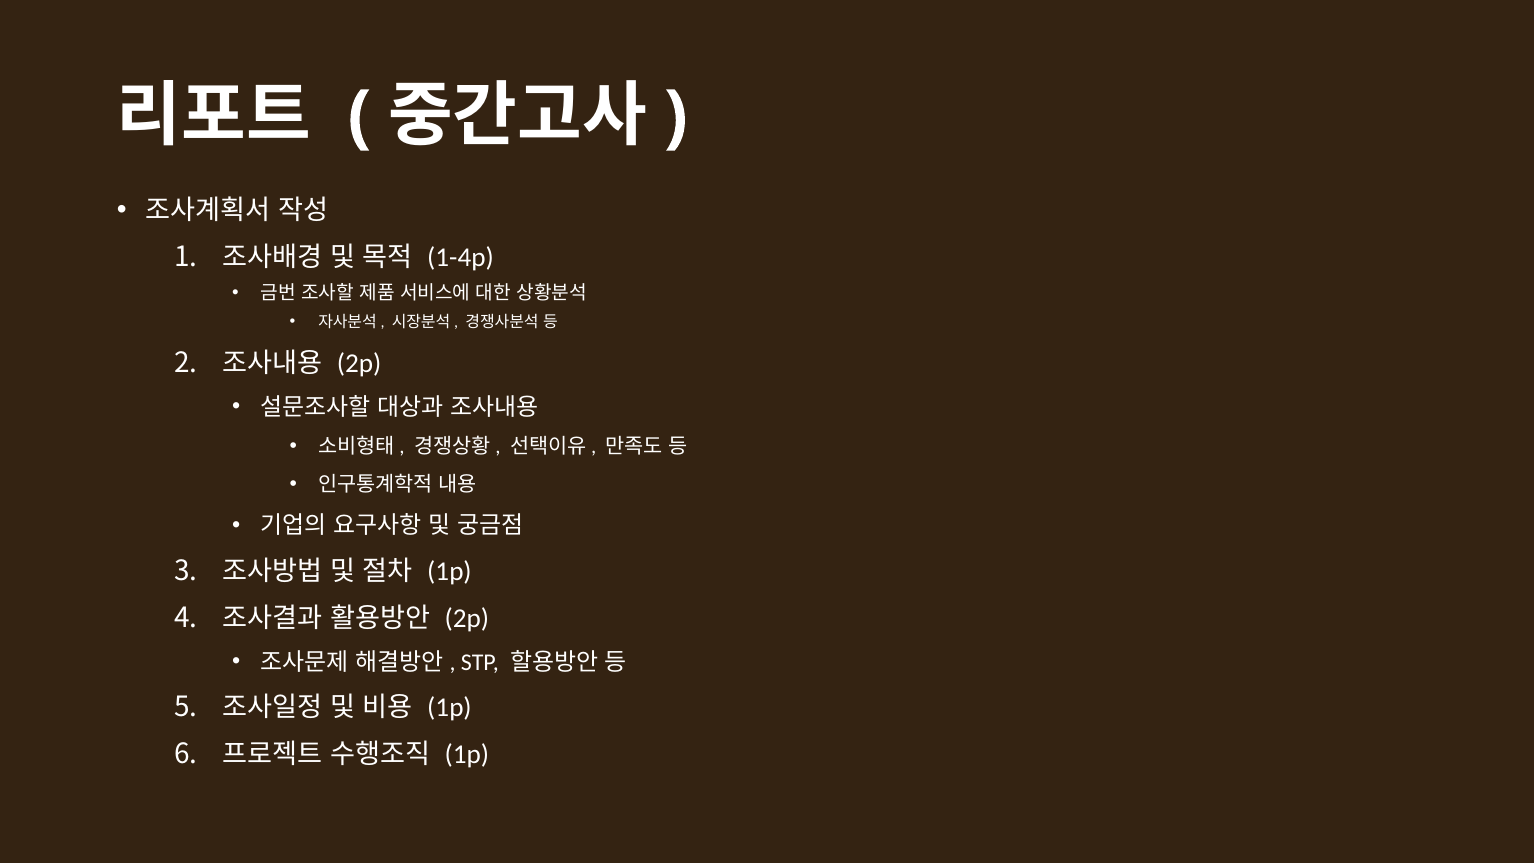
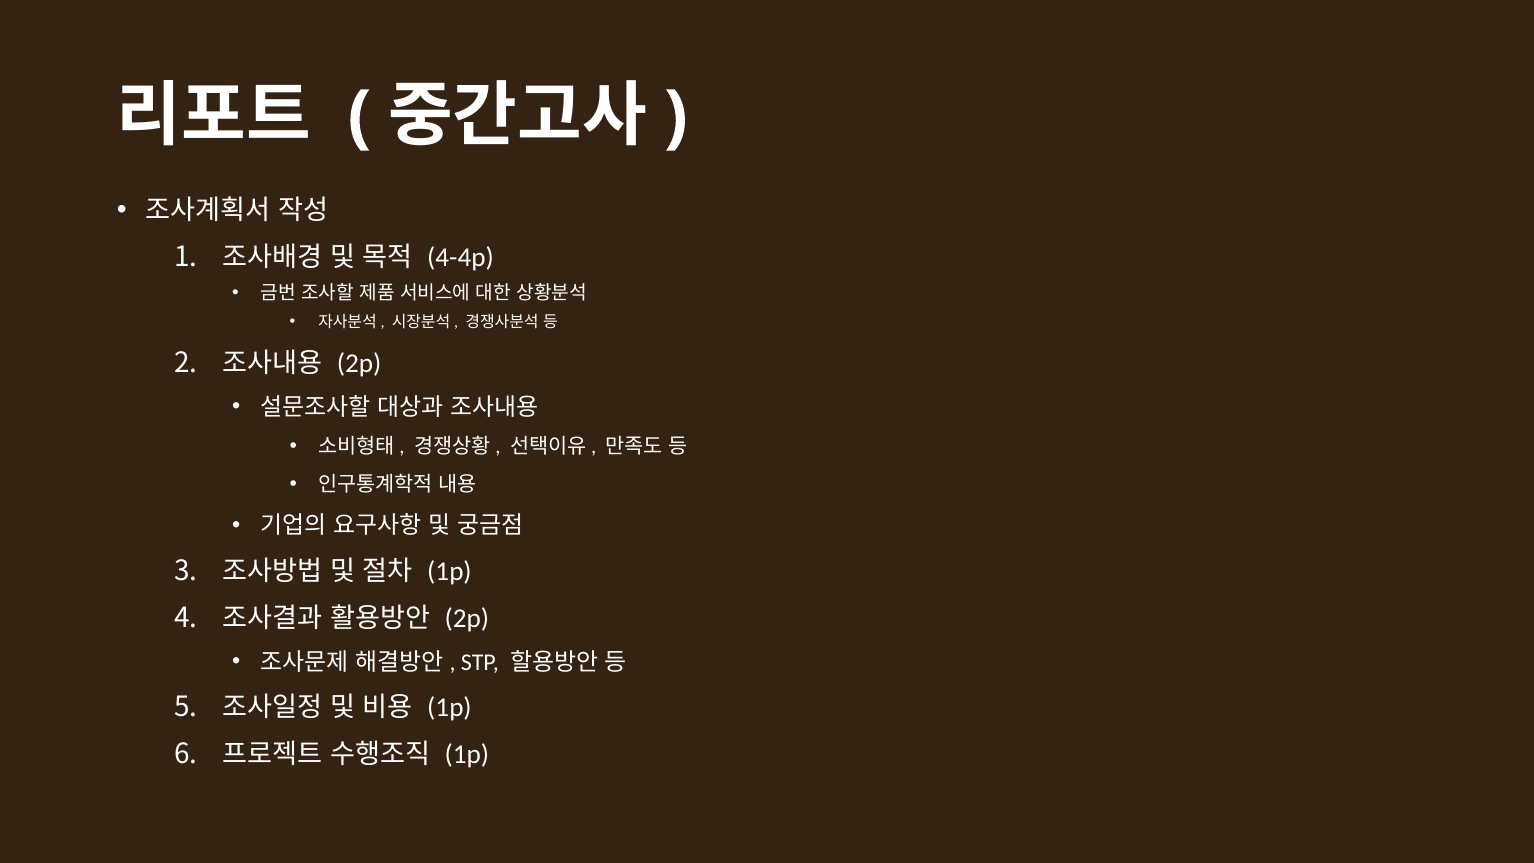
1-4p: 1-4p -> 4-4p
